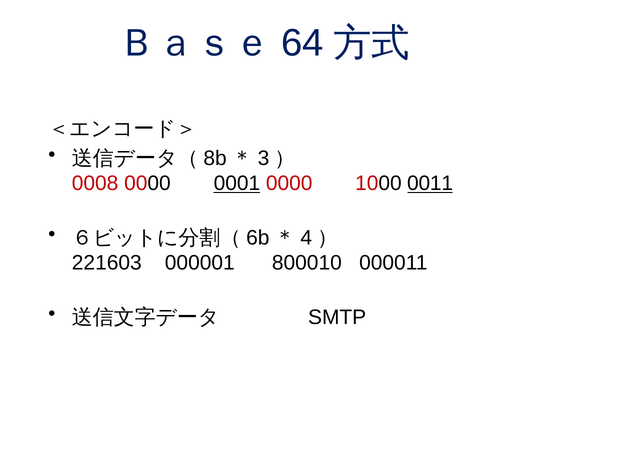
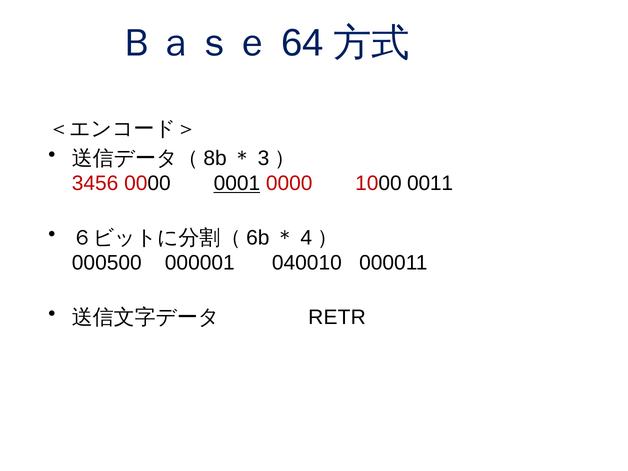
0008: 0008 -> 3456
0011 underline: present -> none
221603: 221603 -> 000500
800010: 800010 -> 040010
SMTP: SMTP -> RETR
